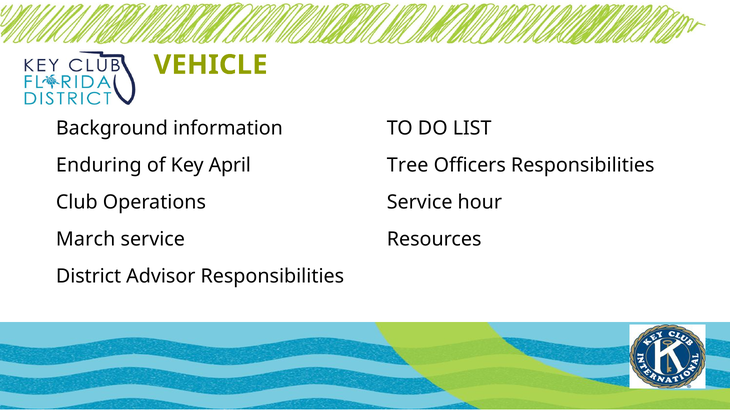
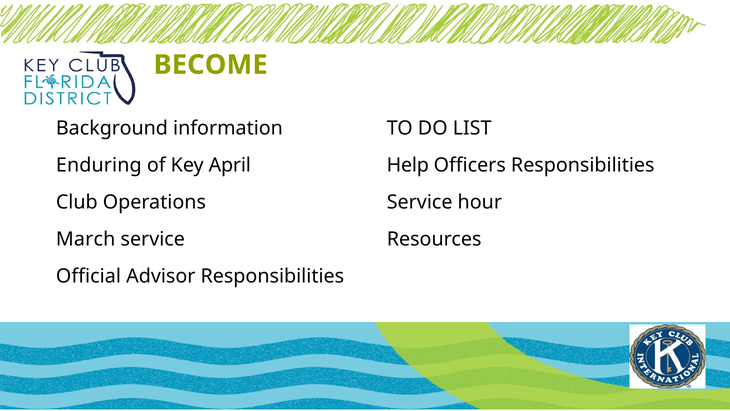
VEHICLE: VEHICLE -> BECOME
Tree: Tree -> Help
District: District -> Official
